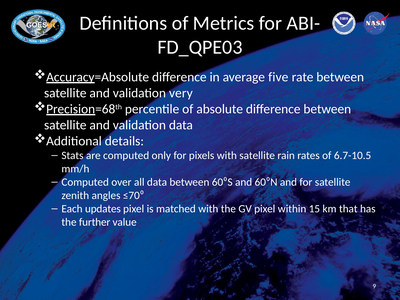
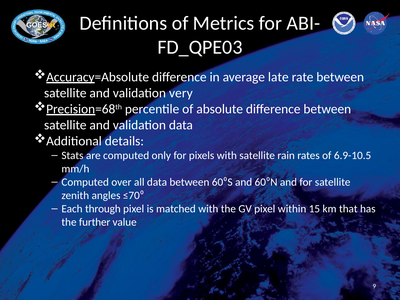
five: five -> late
6.7-10.5: 6.7-10.5 -> 6.9-10.5
updates: updates -> through
